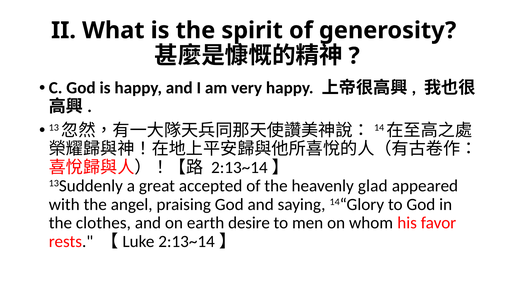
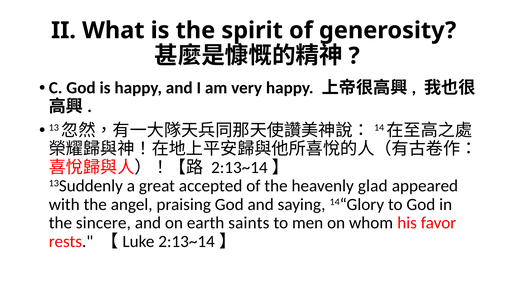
clothes: clothes -> sincere
desire: desire -> saints
